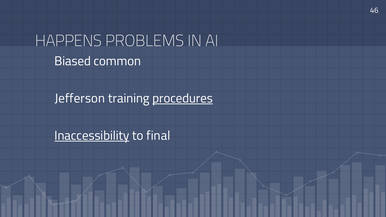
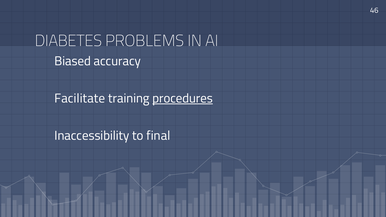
HAPPENS: HAPPENS -> DIABETES
common: common -> accuracy
Jefferson: Jefferson -> Facilitate
Inaccessibility underline: present -> none
